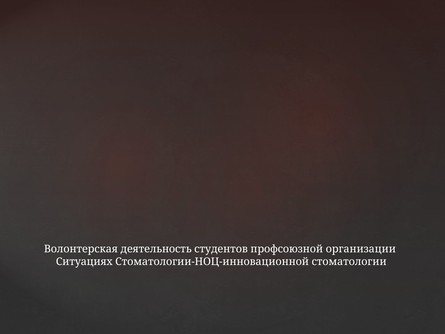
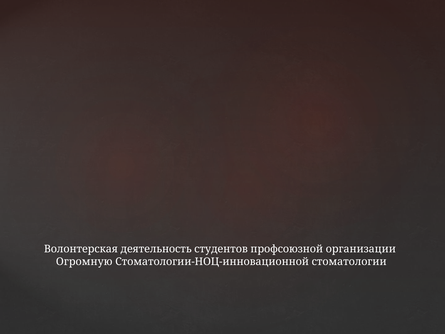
Ситуациях: Ситуациях -> Огромную
